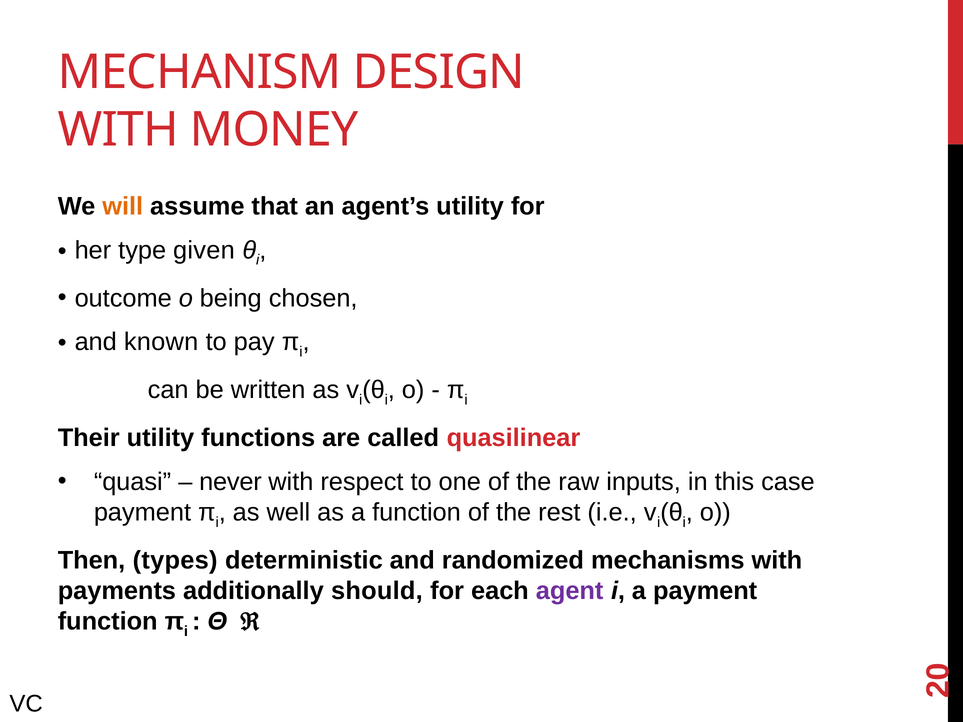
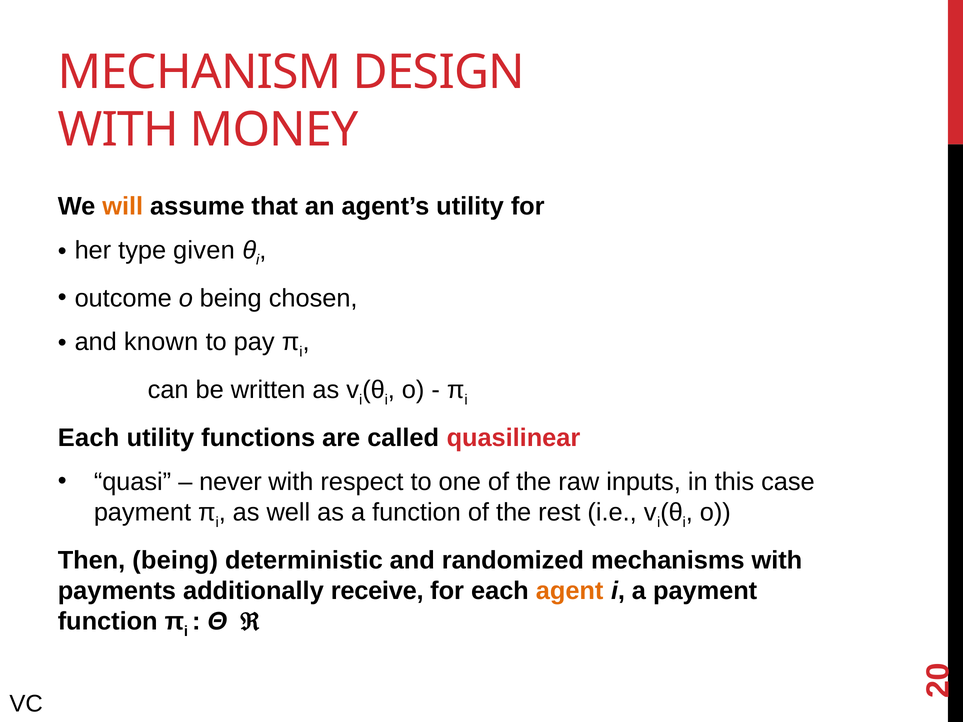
Their at (89, 438): Their -> Each
Then types: types -> being
should: should -> receive
agent colour: purple -> orange
